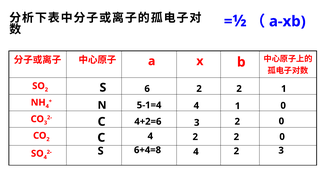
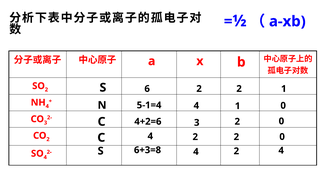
6+4=8: 6+4=8 -> 6+3=8
3 at (281, 150): 3 -> 4
